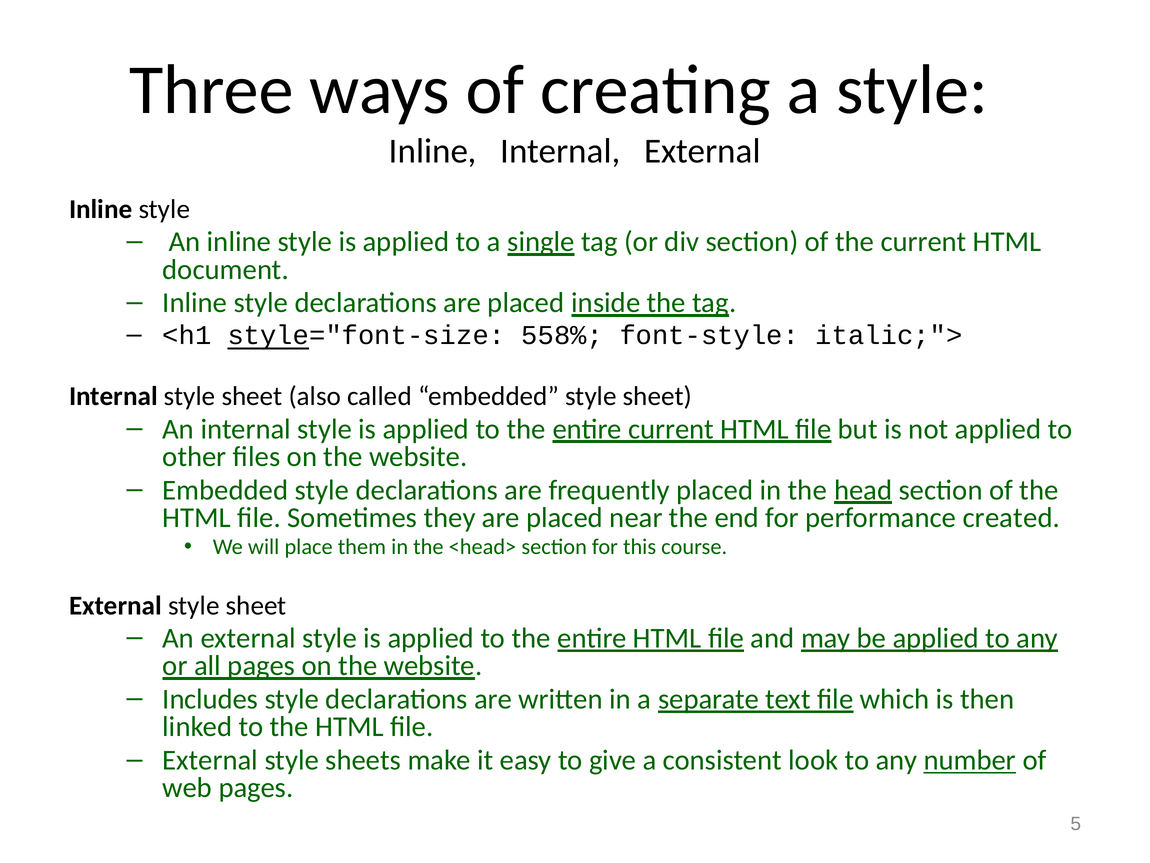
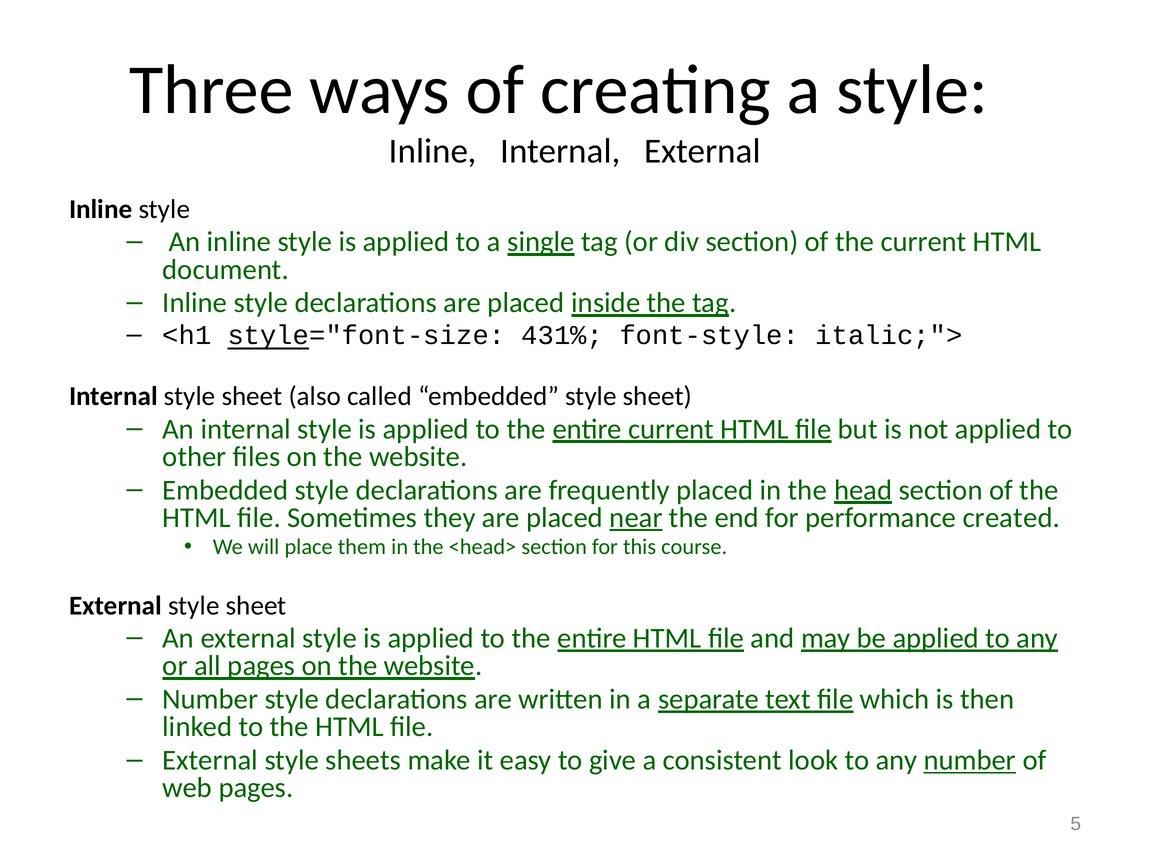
558%: 558% -> 431%
near underline: none -> present
Includes at (210, 699): Includes -> Number
